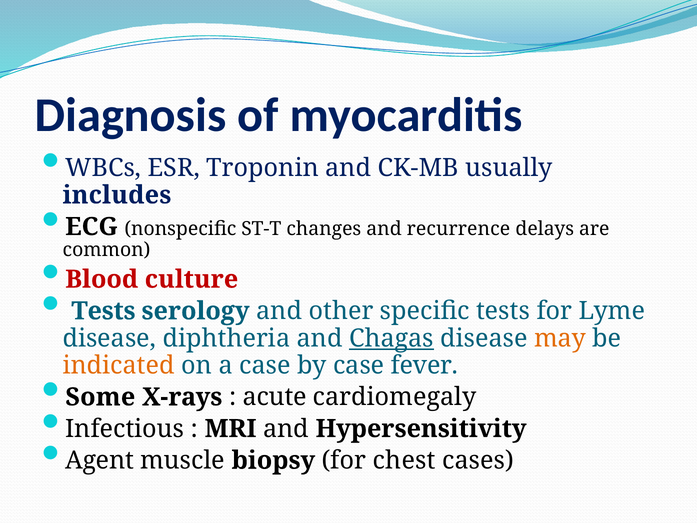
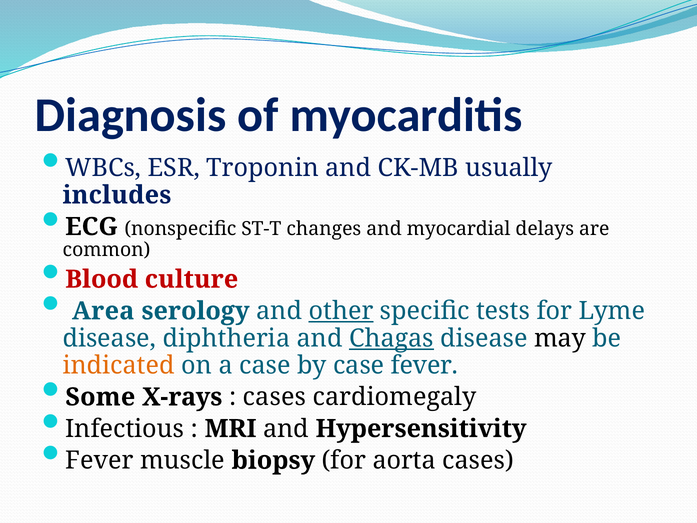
recurrence: recurrence -> myocardial
Tests at (103, 311): Tests -> Area
other underline: none -> present
may colour: orange -> black
acute at (275, 397): acute -> cases
Agent at (100, 460): Agent -> Fever
chest: chest -> aorta
